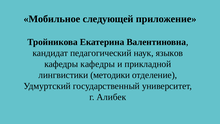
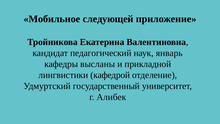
языков: языков -> январь
кафедры кафедры: кафедры -> высланы
методики: методики -> кафедрой
